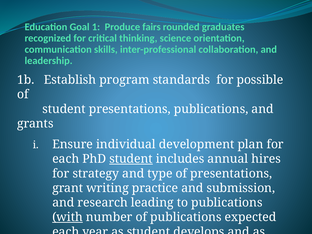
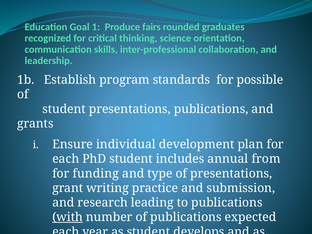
student at (131, 159) underline: present -> none
hires: hires -> from
strategy: strategy -> funding
